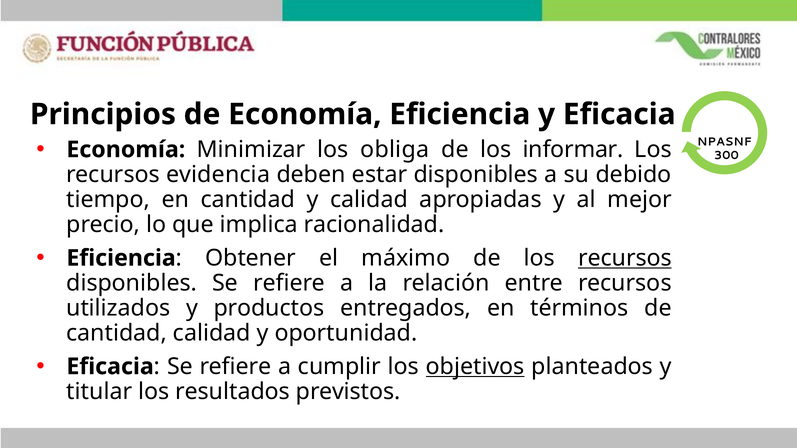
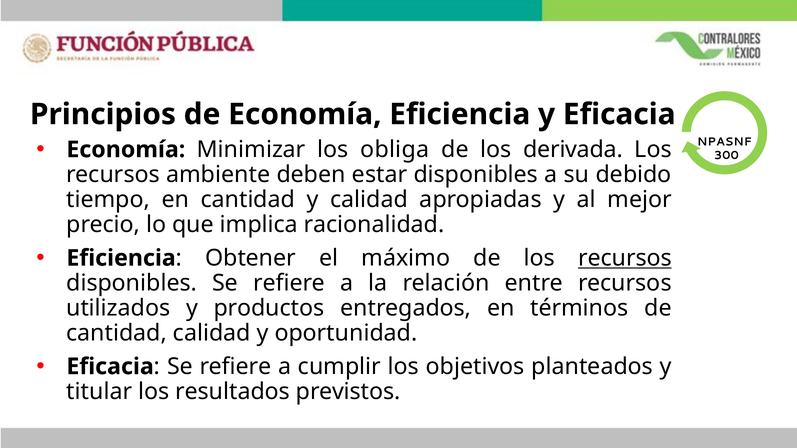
informar: informar -> derivada
evidencia: evidencia -> ambiente
objetivos underline: present -> none
